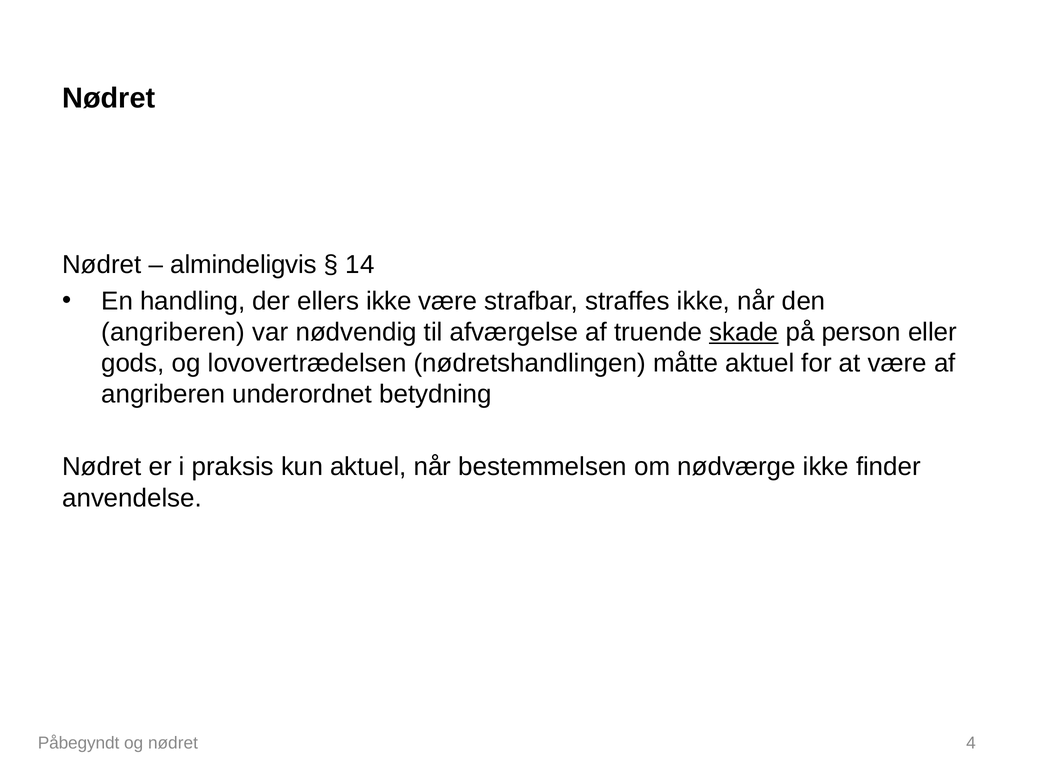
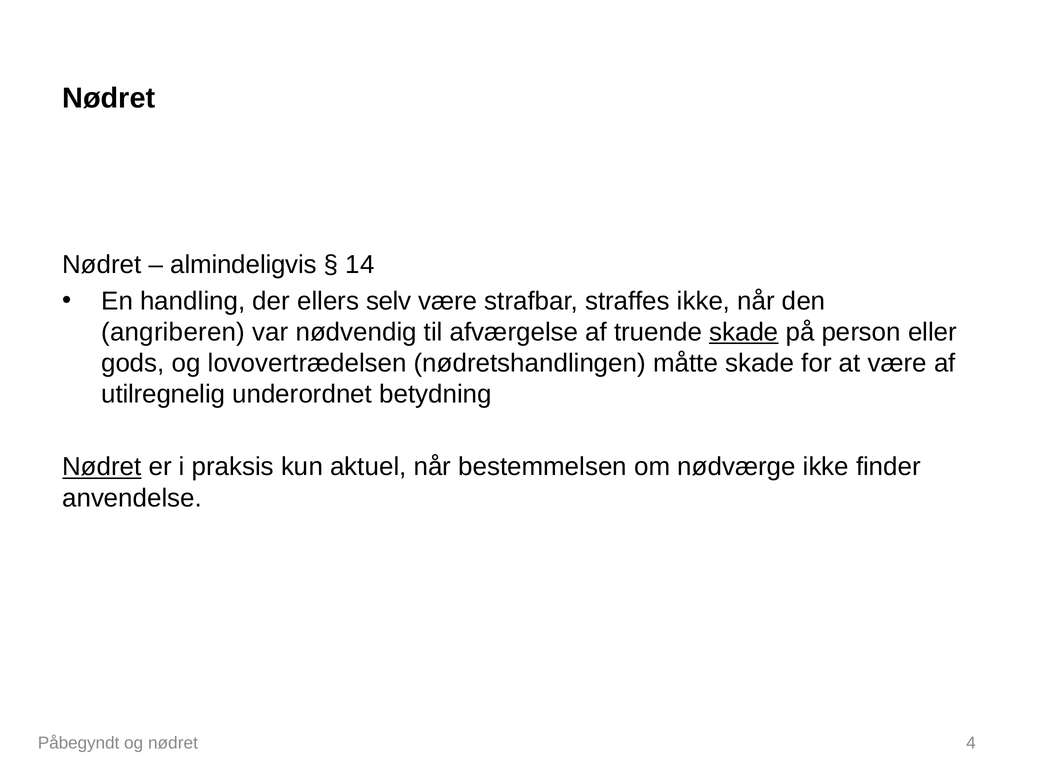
ellers ikke: ikke -> selv
måtte aktuel: aktuel -> skade
angriberen at (163, 395): angriberen -> utilregnelig
Nødret at (102, 467) underline: none -> present
